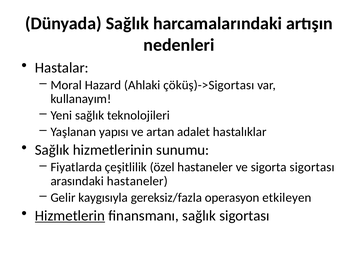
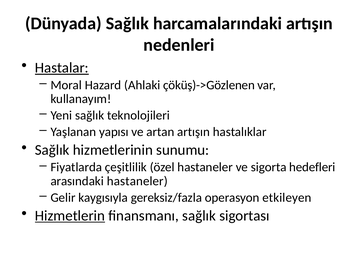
Hastalar underline: none -> present
çöküş)->Sigortası: çöküş)->Sigortası -> çöküş)->Gözlenen
artan adalet: adalet -> artışın
sigorta sigortası: sigortası -> hedefleri
